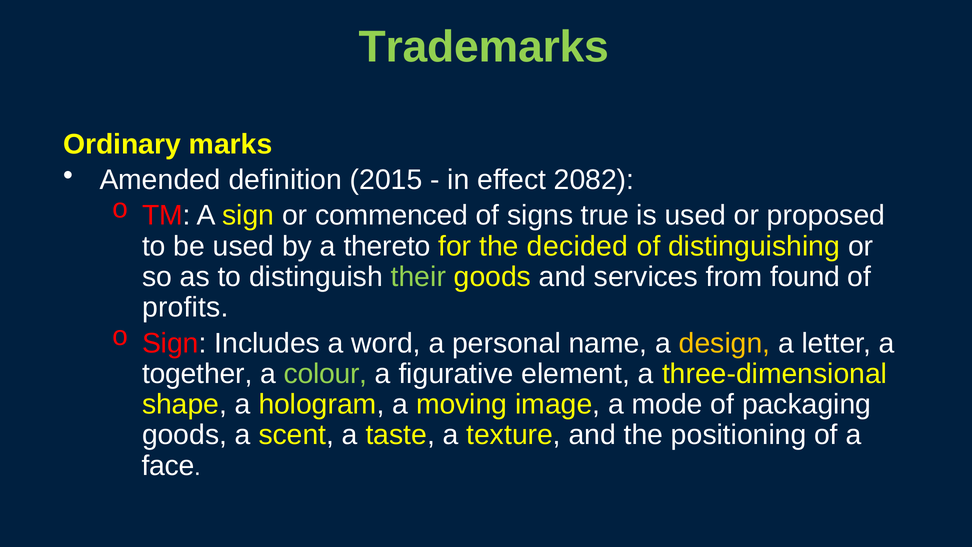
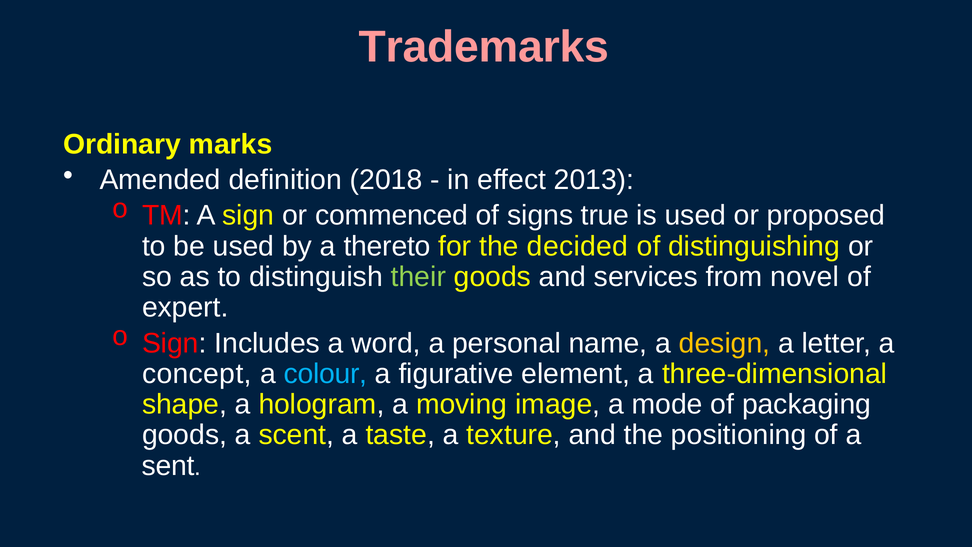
Trademarks colour: light green -> pink
2015: 2015 -> 2018
2082: 2082 -> 2013
found: found -> novel
profits: profits -> expert
together: together -> concept
colour colour: light green -> light blue
face: face -> sent
